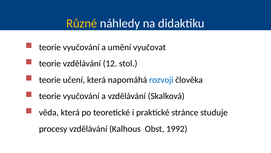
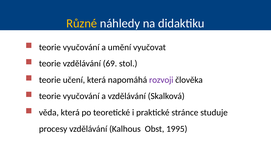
12: 12 -> 69
rozvoji colour: blue -> purple
1992: 1992 -> 1995
